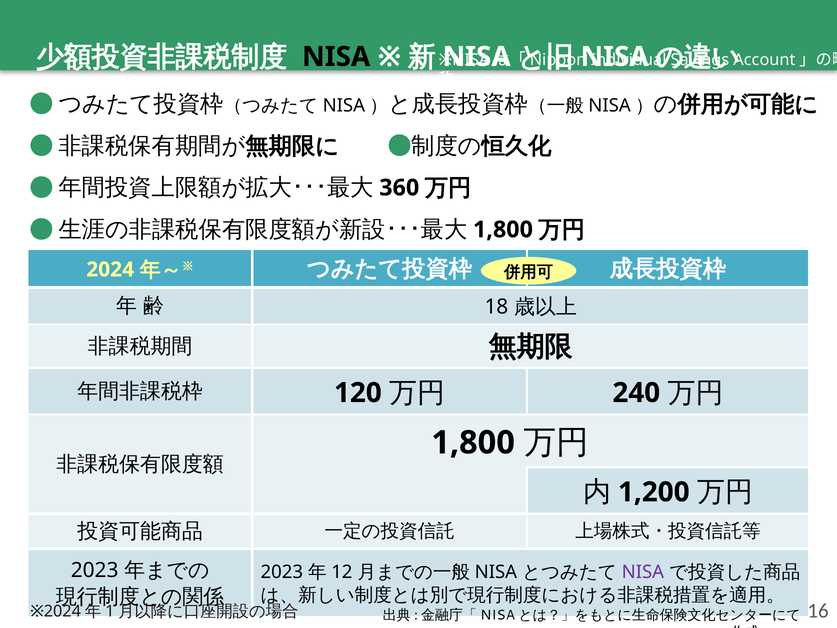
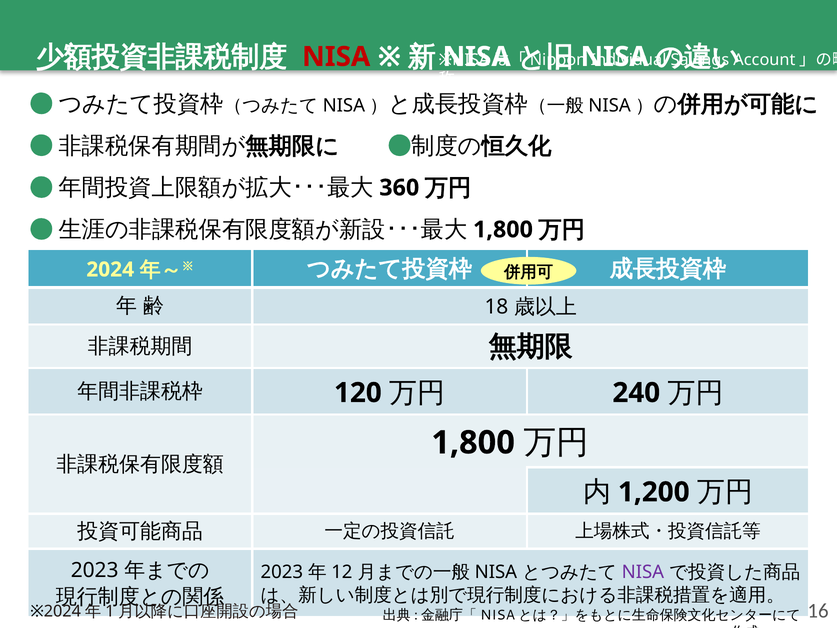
NISA at (336, 57) colour: black -> red
